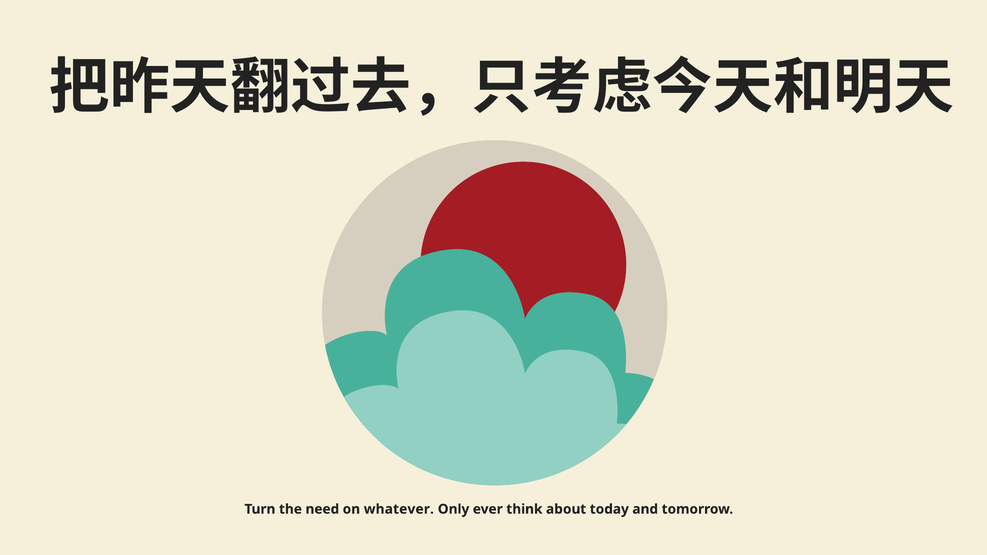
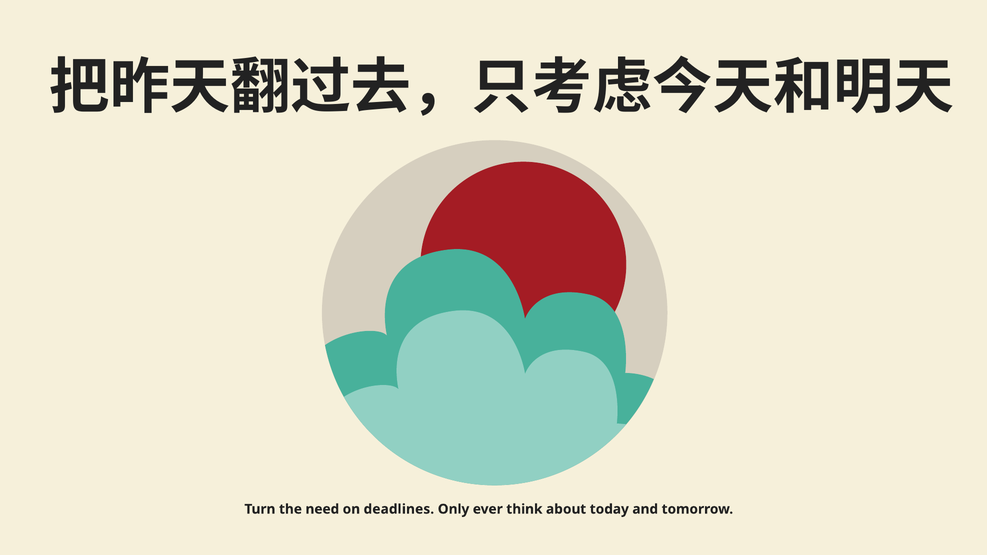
whatever: whatever -> deadlines
